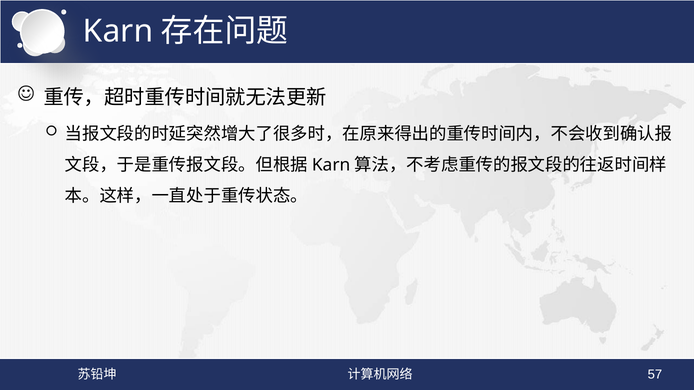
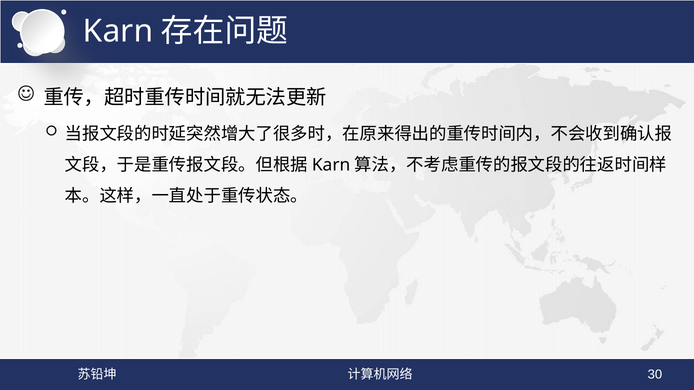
57: 57 -> 30
